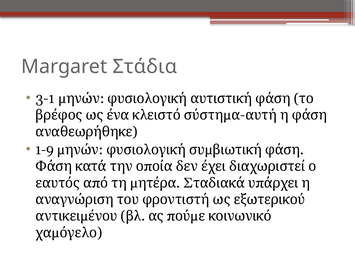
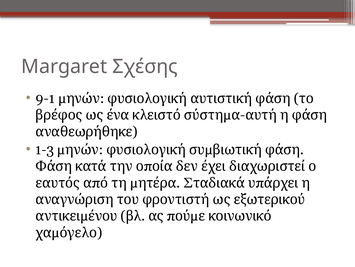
Στάδια: Στάδια -> Σχέσης
3-1: 3-1 -> 9-1
1-9: 1-9 -> 1-3
